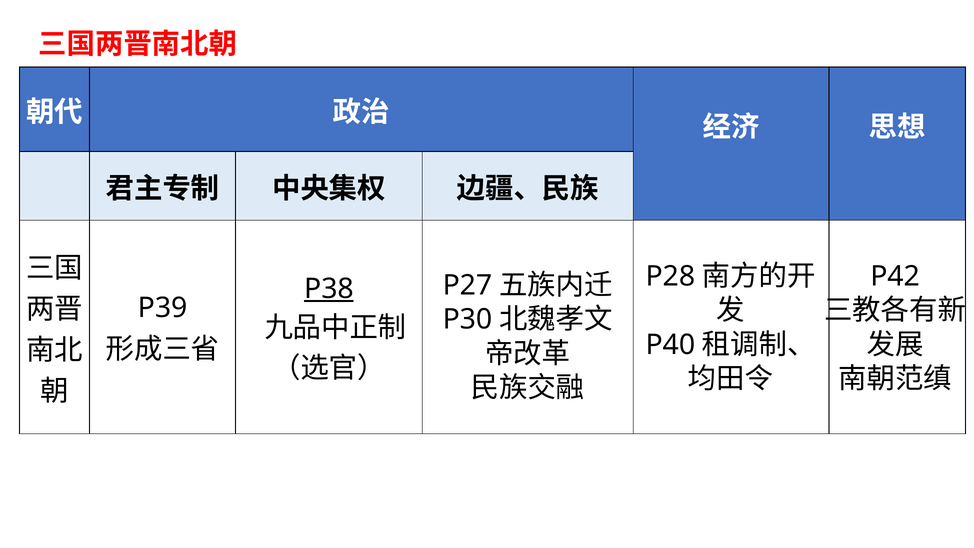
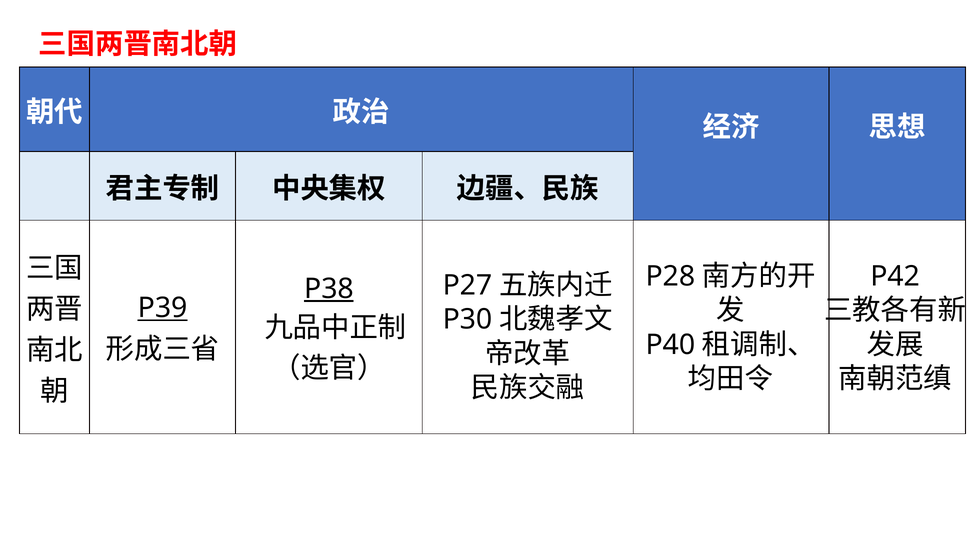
P39 underline: none -> present
